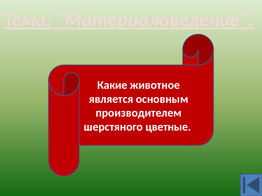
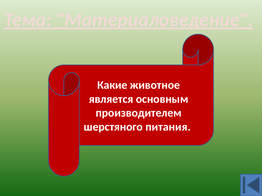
цветные: цветные -> питания
